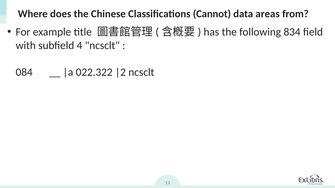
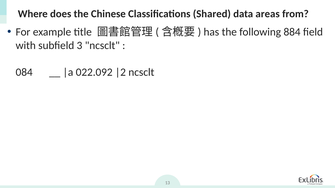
Cannot: Cannot -> Shared
834: 834 -> 884
4: 4 -> 3
022.322: 022.322 -> 022.092
